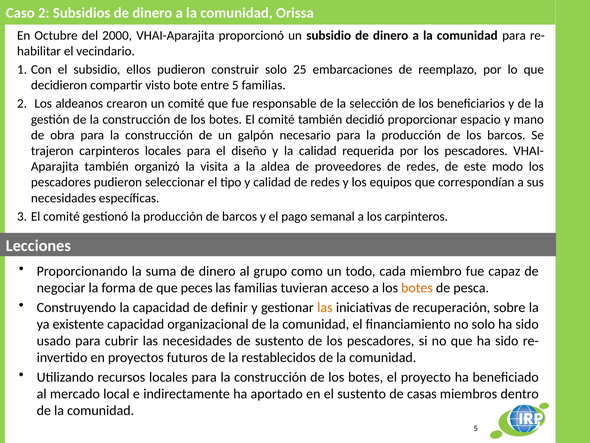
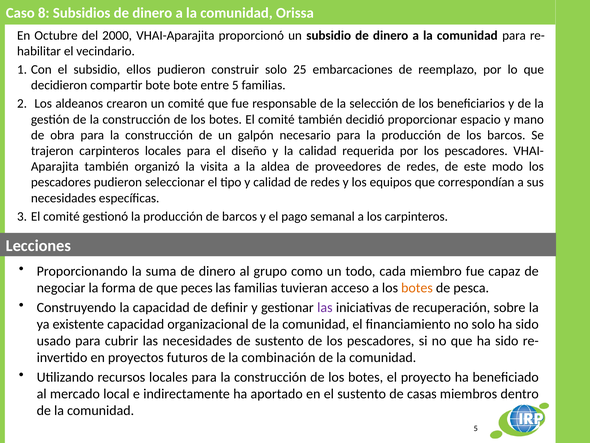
Caso 2: 2 -> 8
compartir visto: visto -> bote
las at (325, 307) colour: orange -> purple
restablecidos: restablecidos -> combinación
